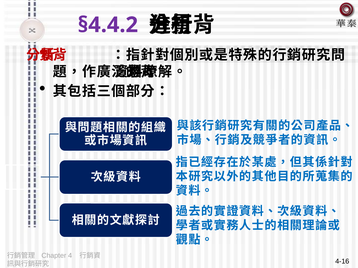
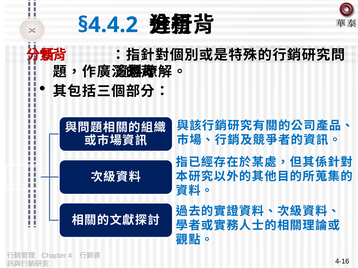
§4.4.2 colour: purple -> blue
